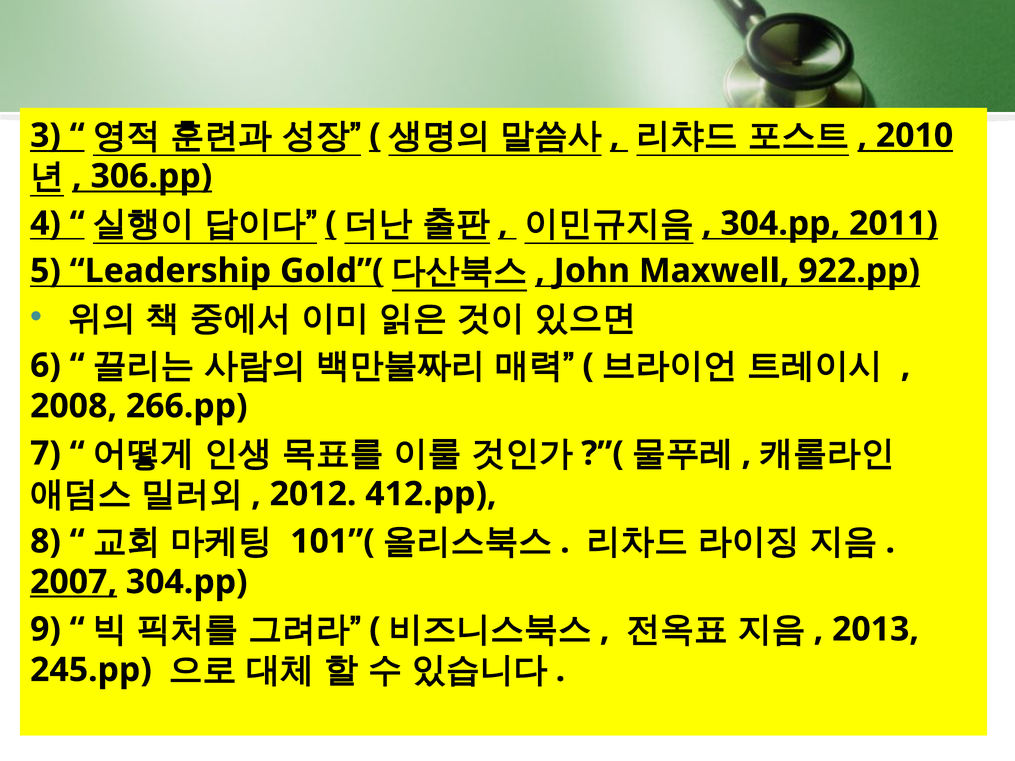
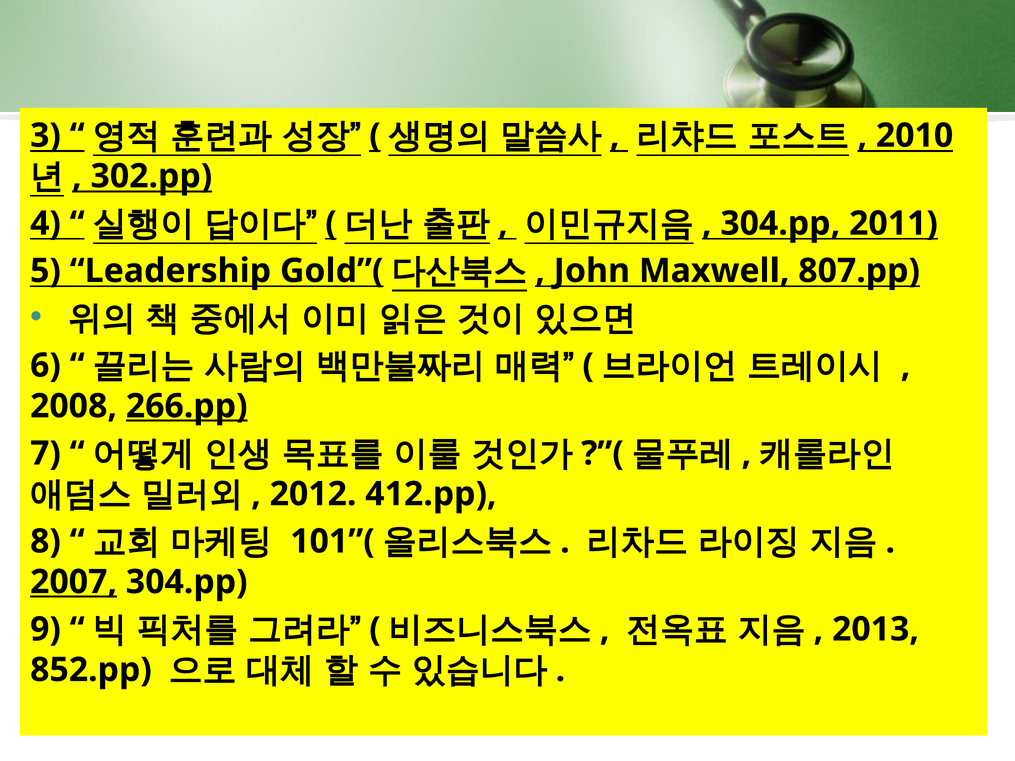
306.pp: 306.pp -> 302.pp
922.pp: 922.pp -> 807.pp
266.pp underline: none -> present
245.pp: 245.pp -> 852.pp
